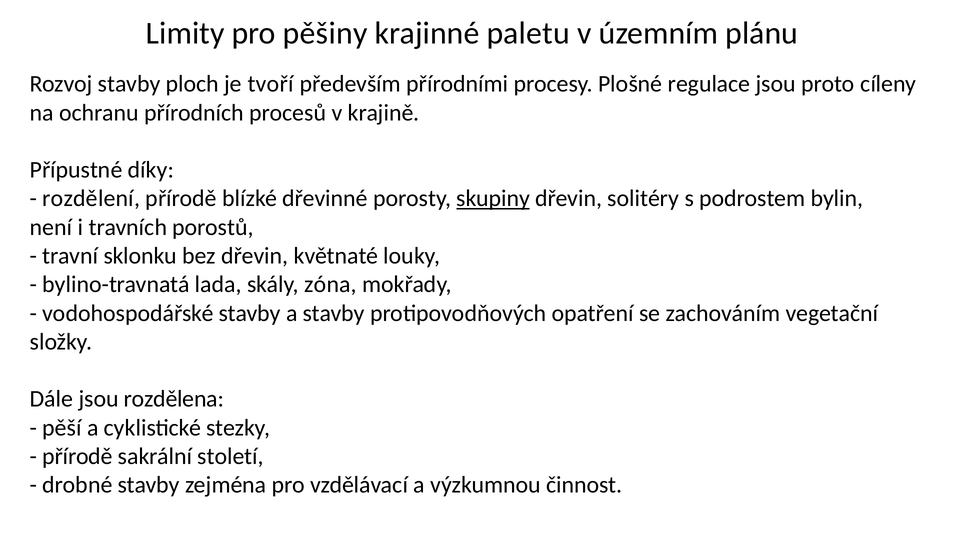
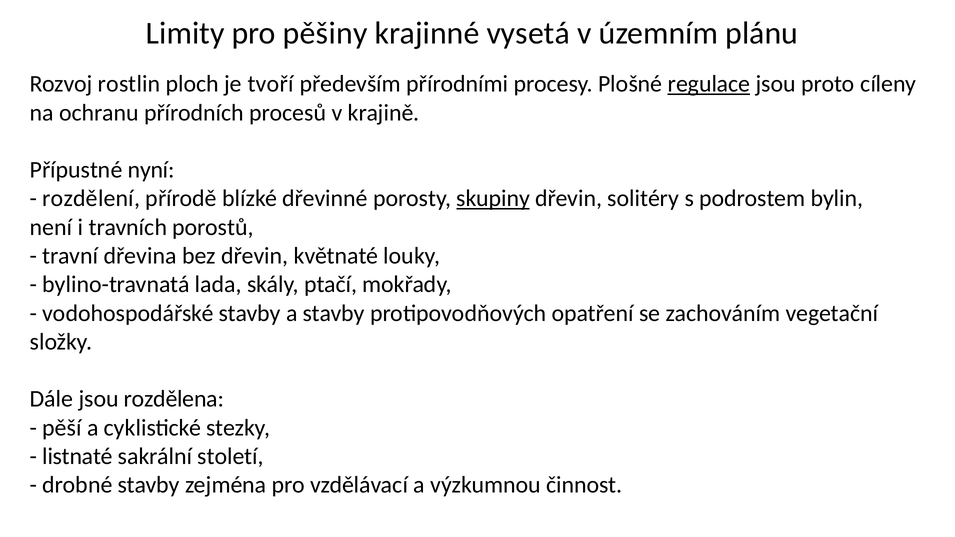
paletu: paletu -> vysetá
Rozvoj stavby: stavby -> rostlin
regulace underline: none -> present
díky: díky -> nyní
sklonku: sklonku -> dřevina
zóna: zóna -> ptačí
přírodě at (78, 456): přírodě -> listnaté
